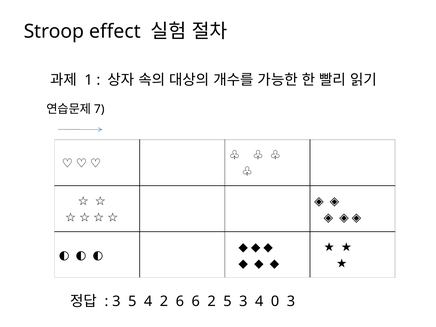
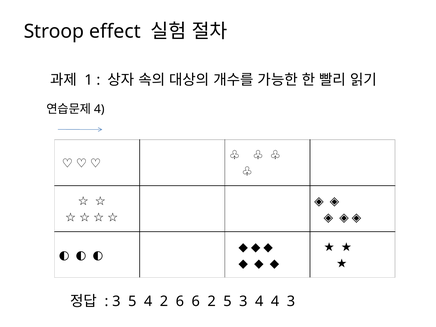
7 at (99, 109): 7 -> 4
4 0: 0 -> 4
